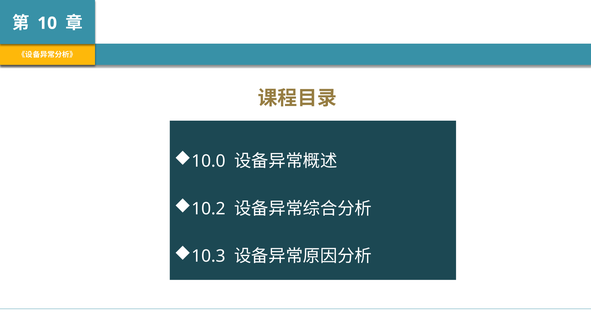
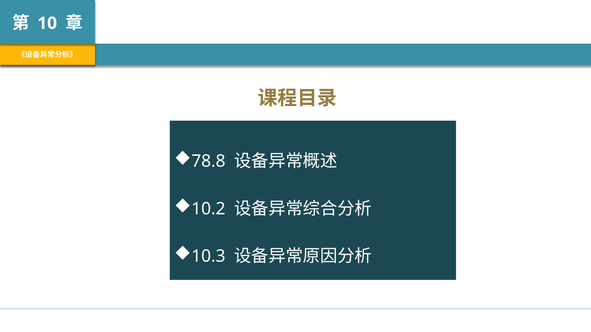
10.0: 10.0 -> 78.8
